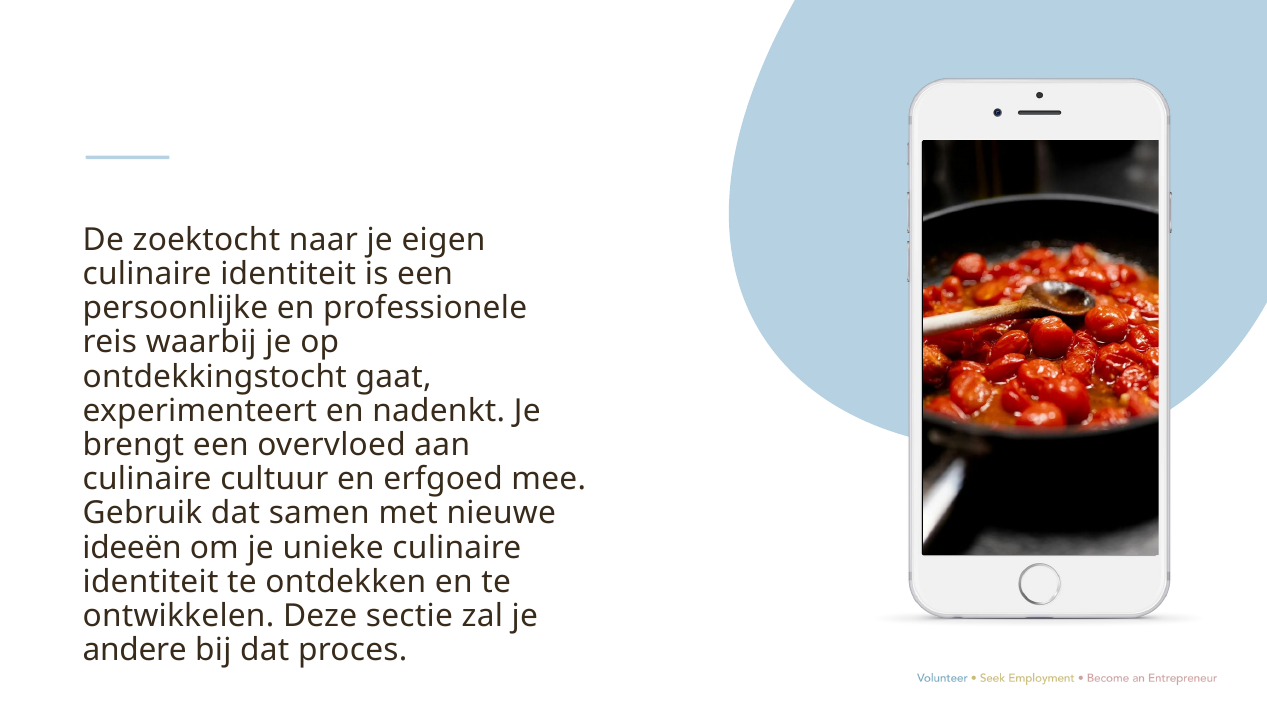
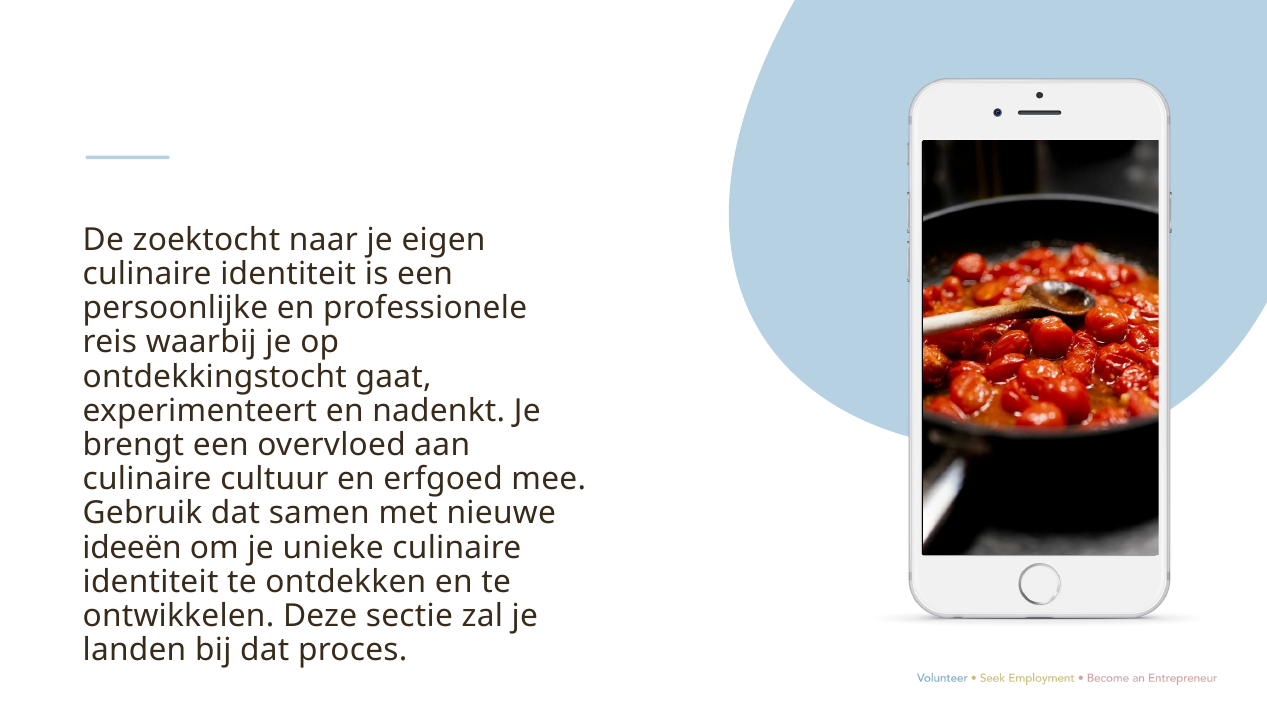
andere: andere -> landen
